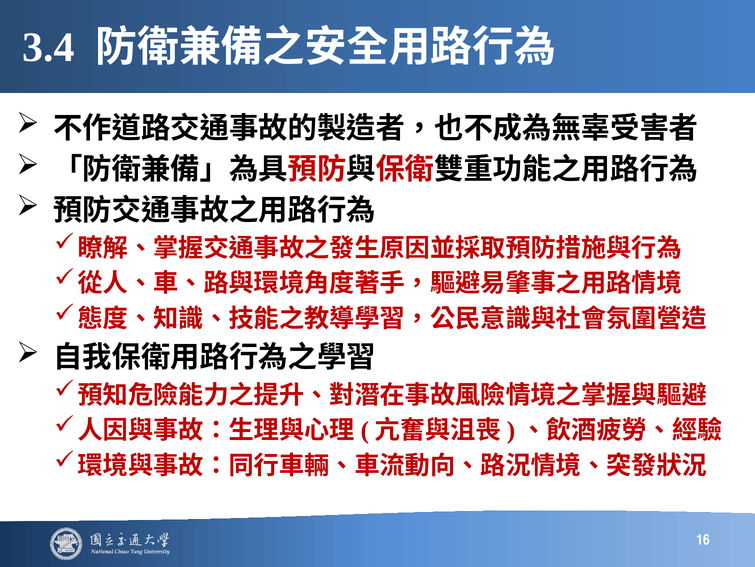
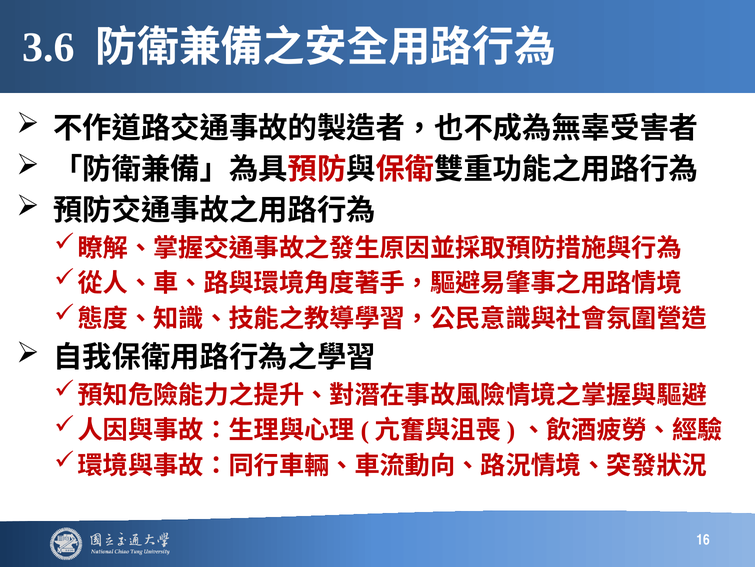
3.4: 3.4 -> 3.6
